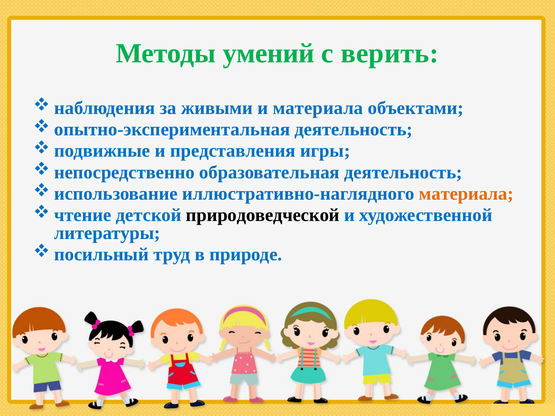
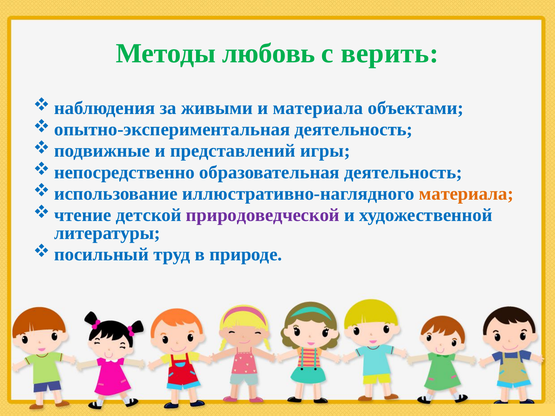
умений: умений -> любовь
представления: представления -> представлений
природоведческой colour: black -> purple
